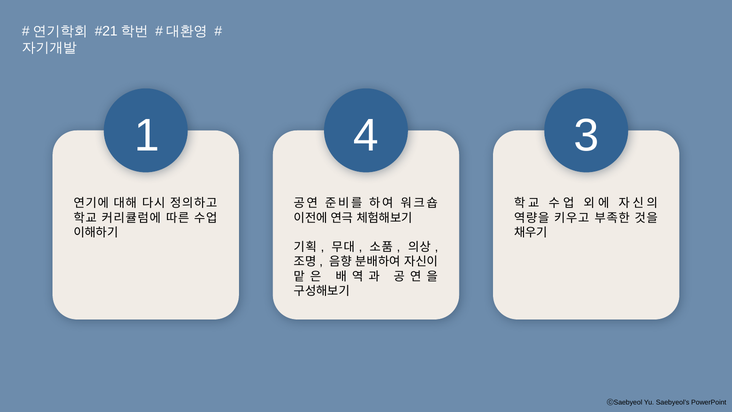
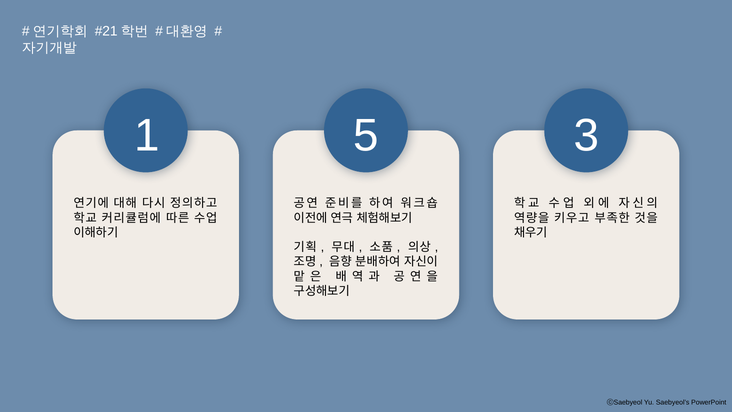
4: 4 -> 5
